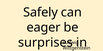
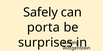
eager: eager -> porta
